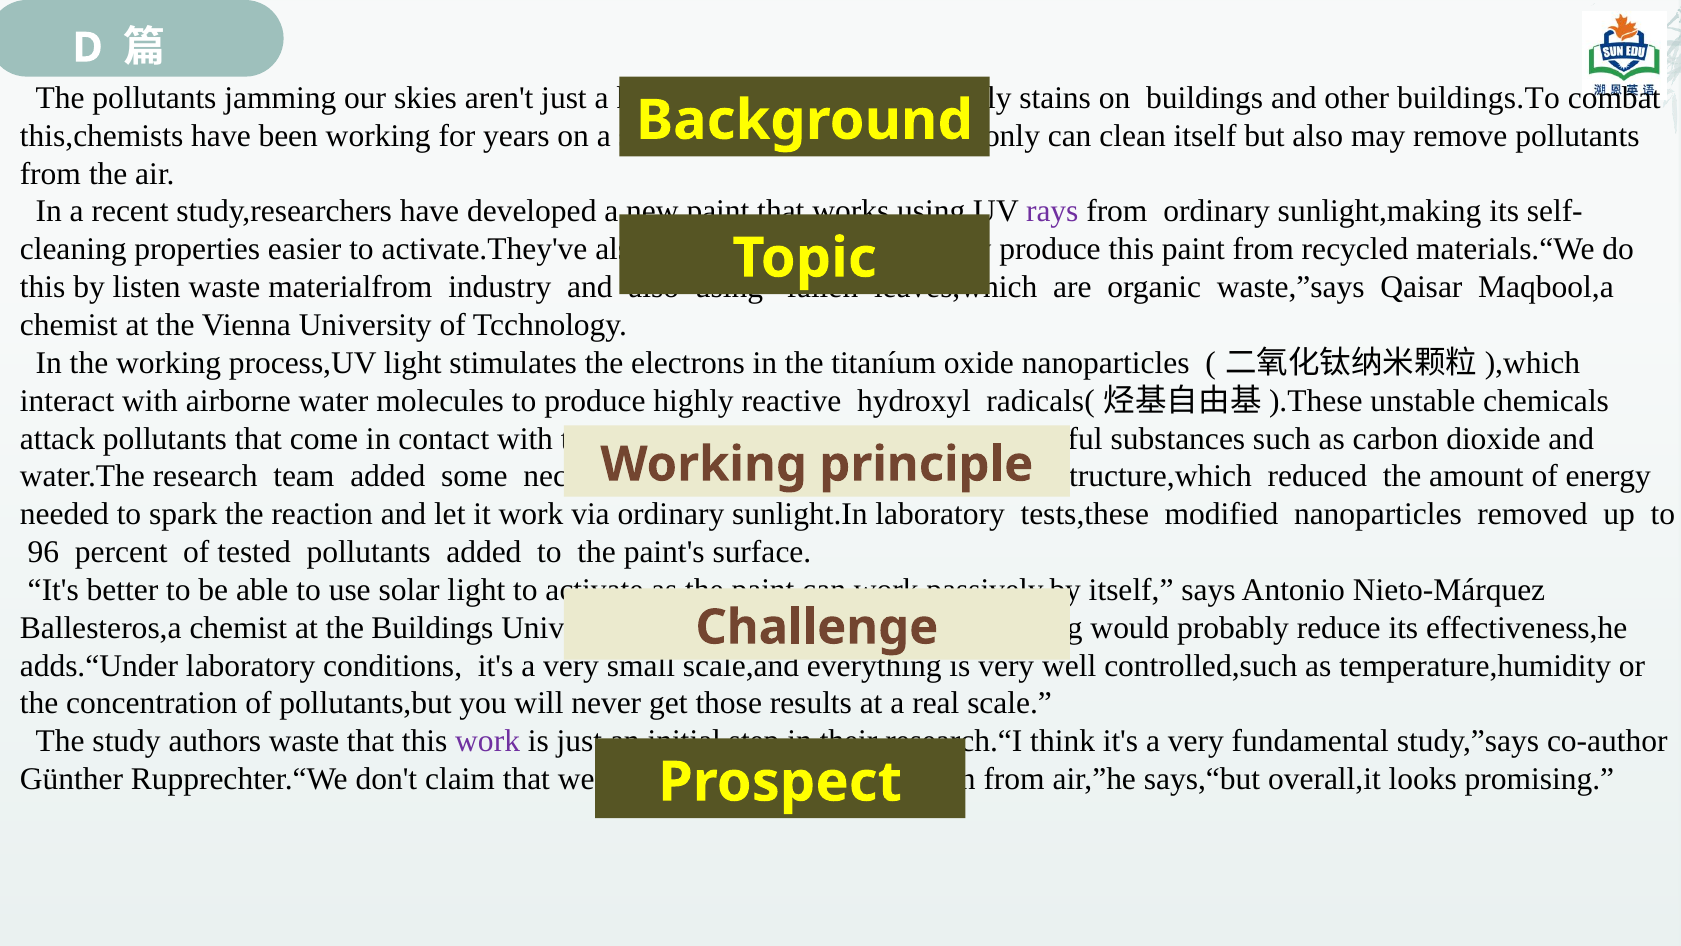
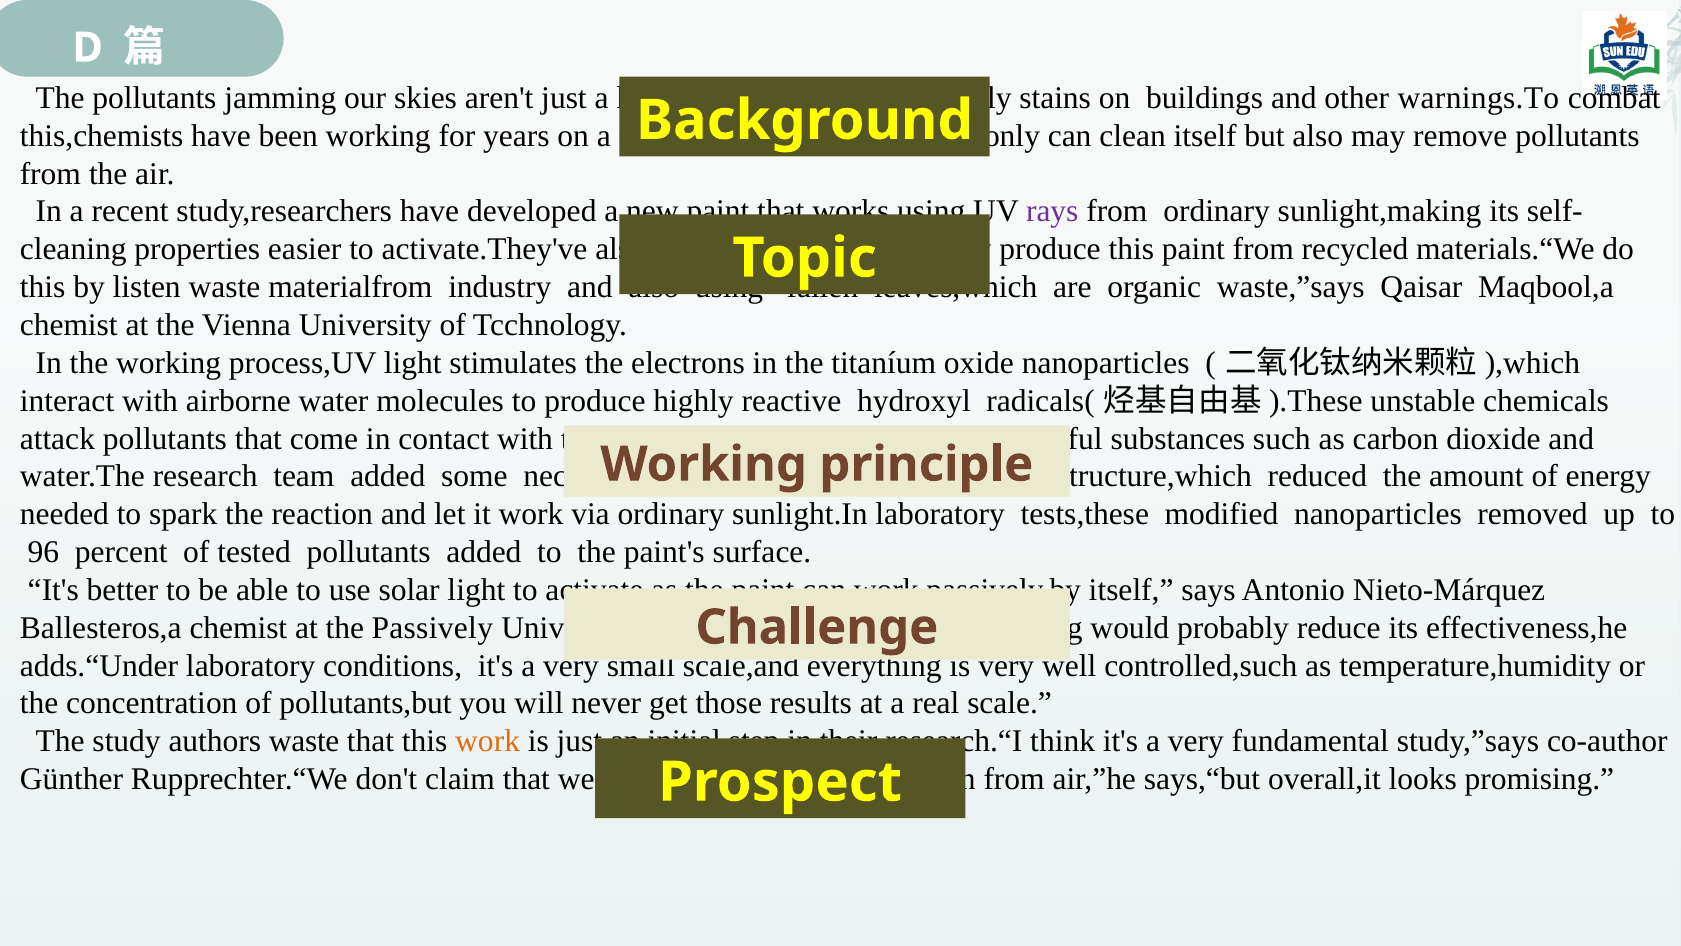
buildings.To: buildings.To -> warnings.To
the Buildings: Buildings -> Passively
work at (488, 741) colour: purple -> orange
